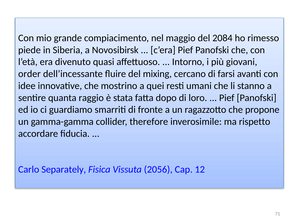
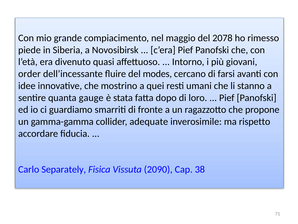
2084: 2084 -> 2078
mixing: mixing -> modes
raggio: raggio -> gauge
therefore: therefore -> adequate
2056: 2056 -> 2090
12: 12 -> 38
